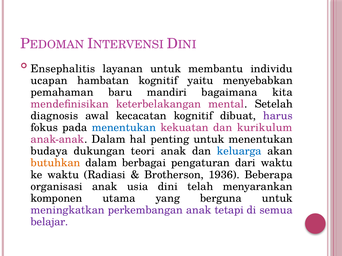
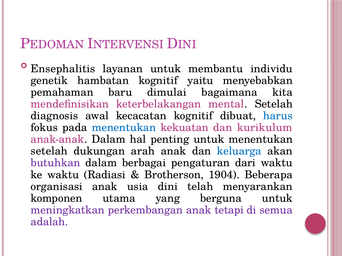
ucapan: ucapan -> genetik
mandiri: mandiri -> dimulai
harus colour: purple -> blue
budaya at (49, 151): budaya -> setelah
teori: teori -> arah
butuhkan colour: orange -> purple
1936: 1936 -> 1904
belajar: belajar -> adalah
